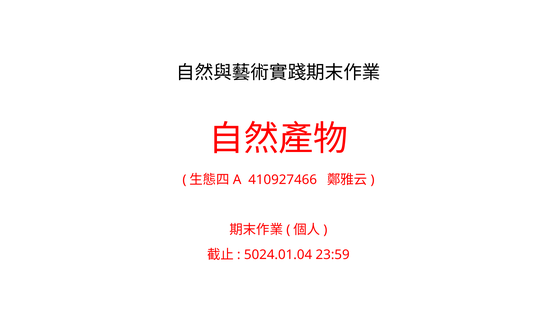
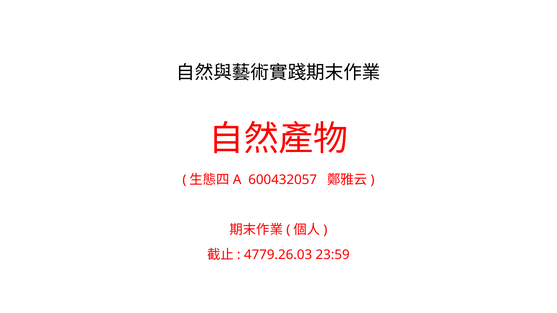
410927466: 410927466 -> 600432057
5024.01.04: 5024.01.04 -> 4779.26.03
